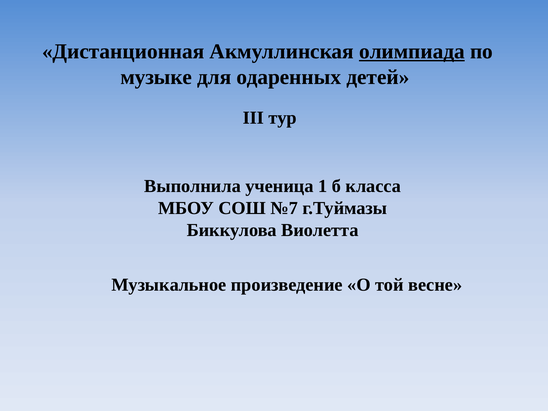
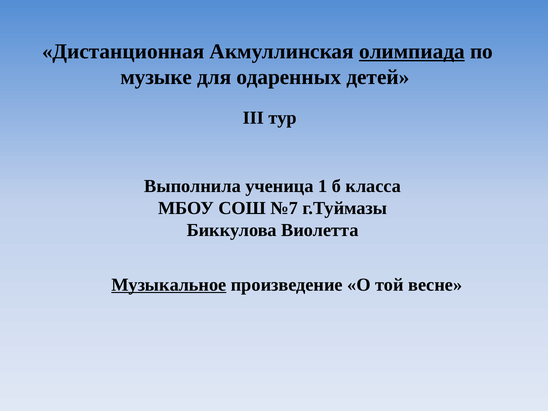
Музыкальное underline: none -> present
